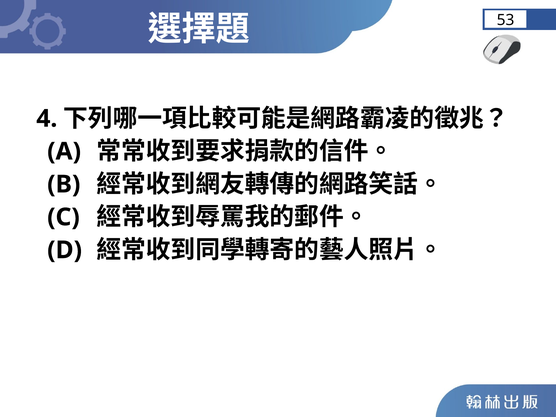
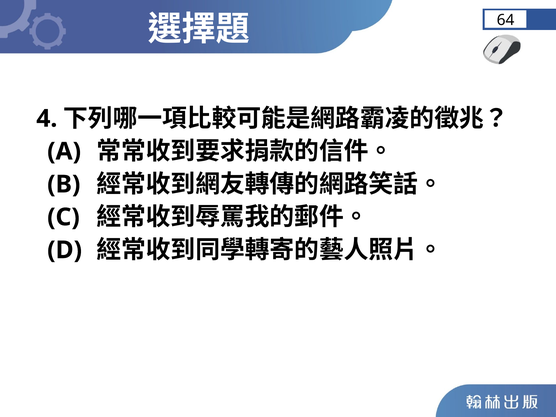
53: 53 -> 64
